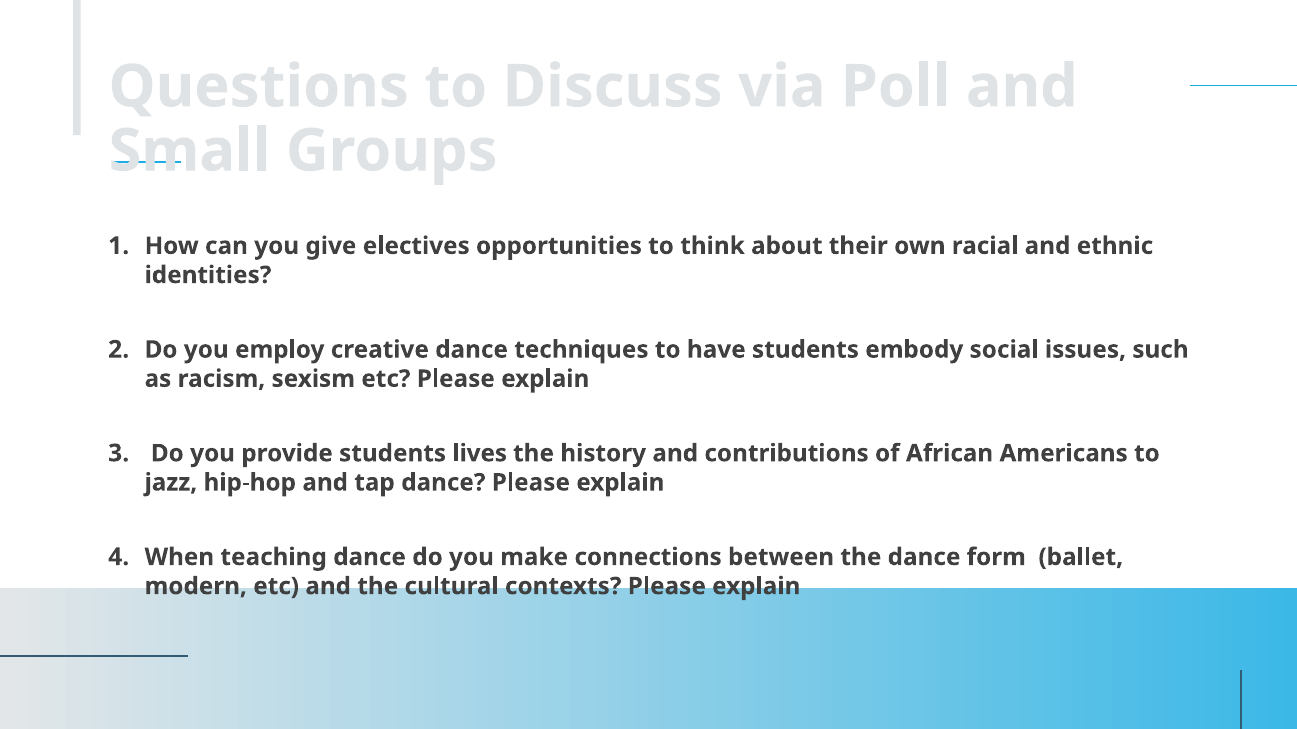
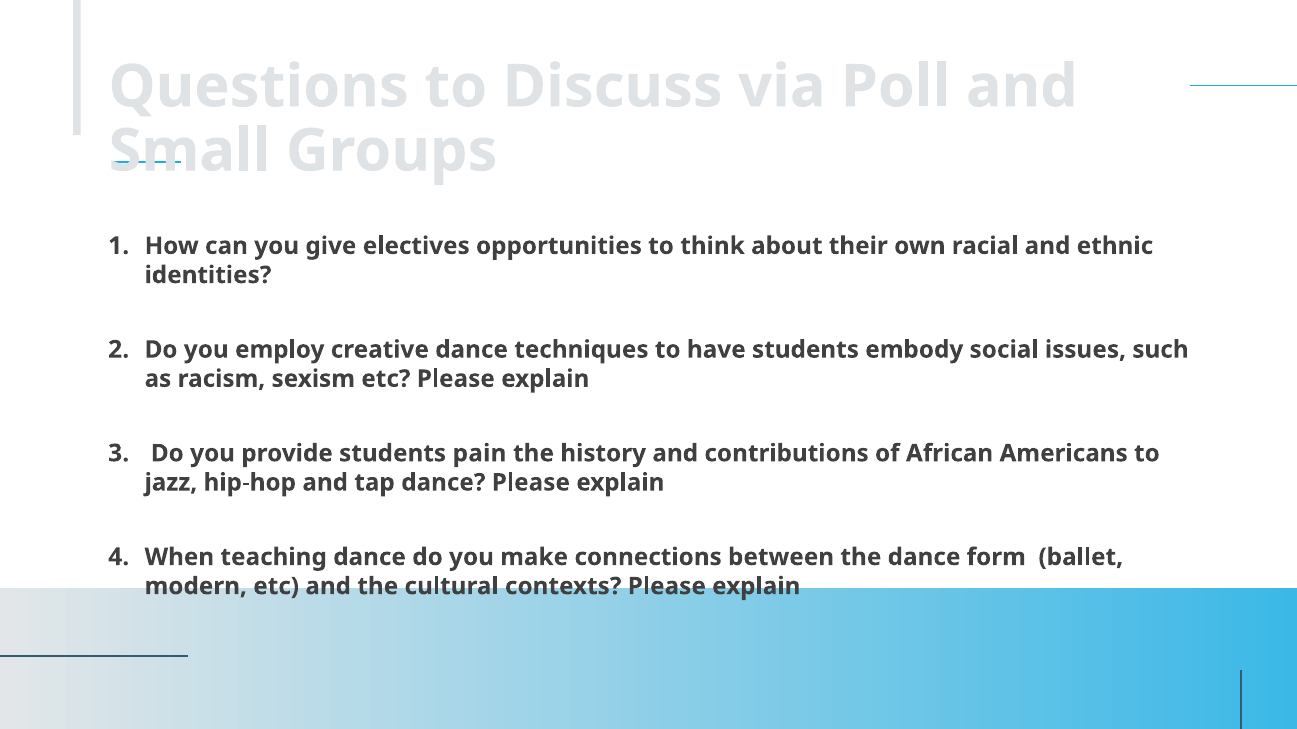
lives: lives -> pain
